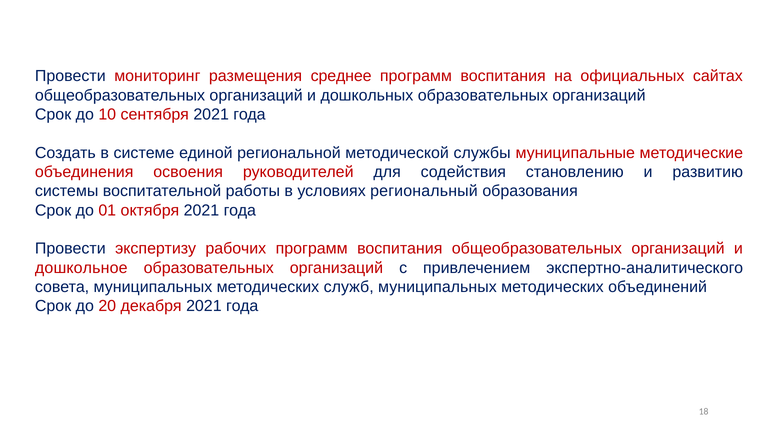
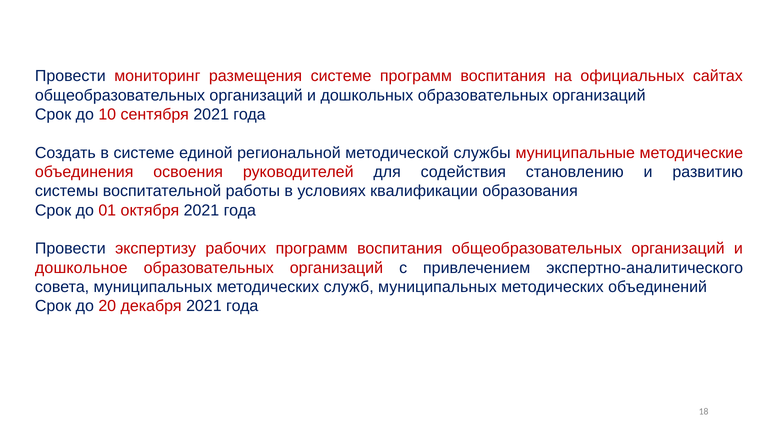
размещения среднее: среднее -> системе
региональный: региональный -> квалификации
